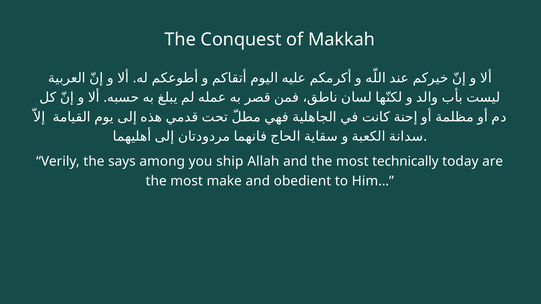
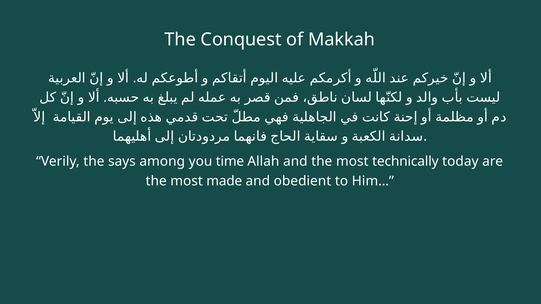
ship: ship -> time
make: make -> made
